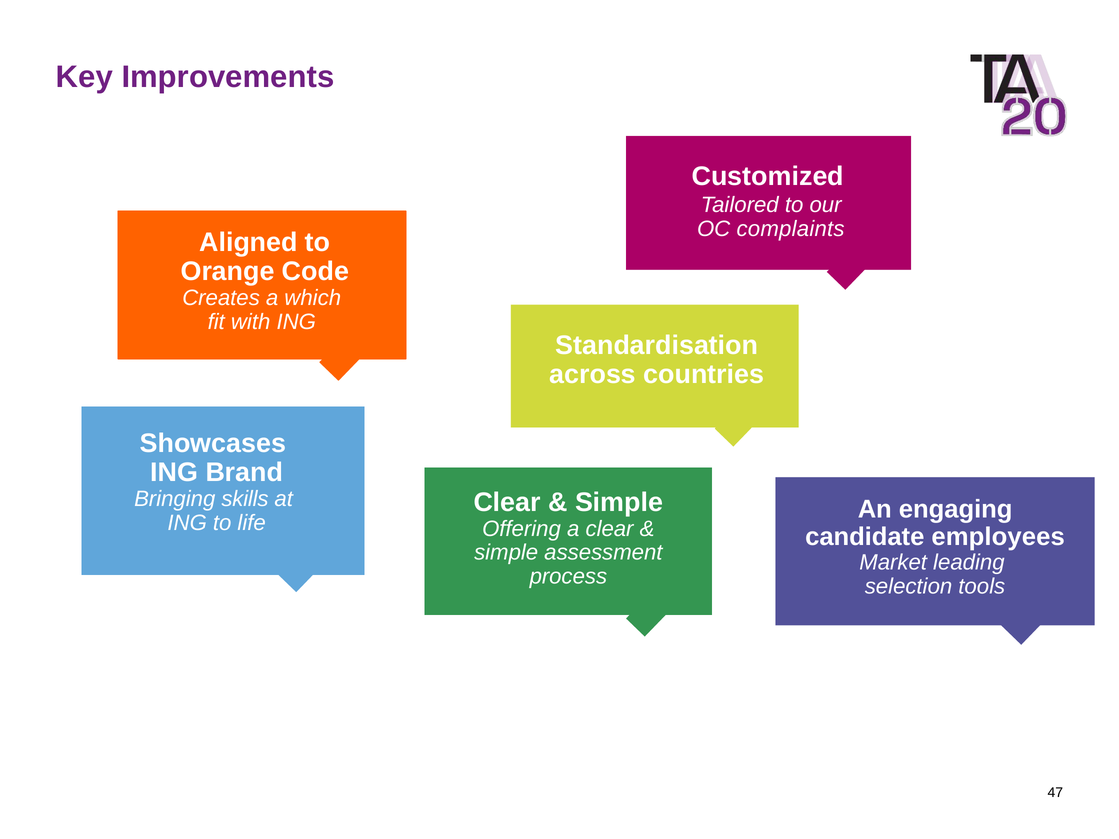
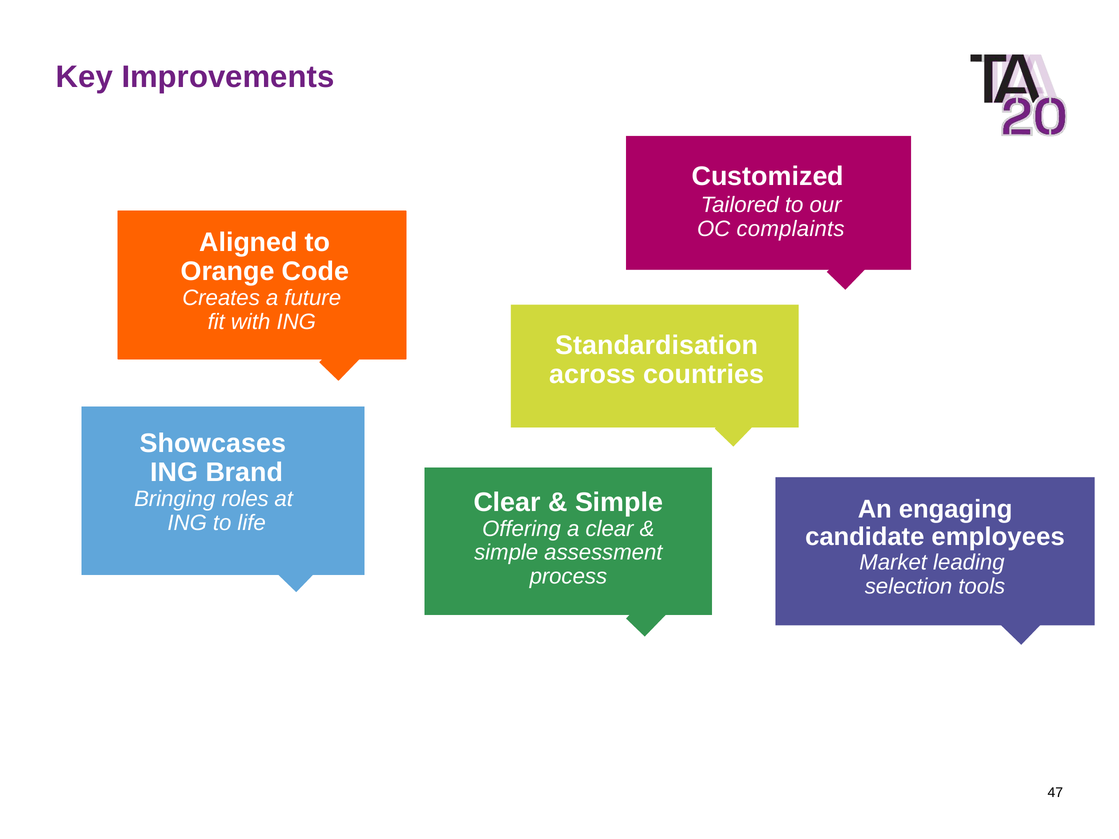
which: which -> future
skills: skills -> roles
